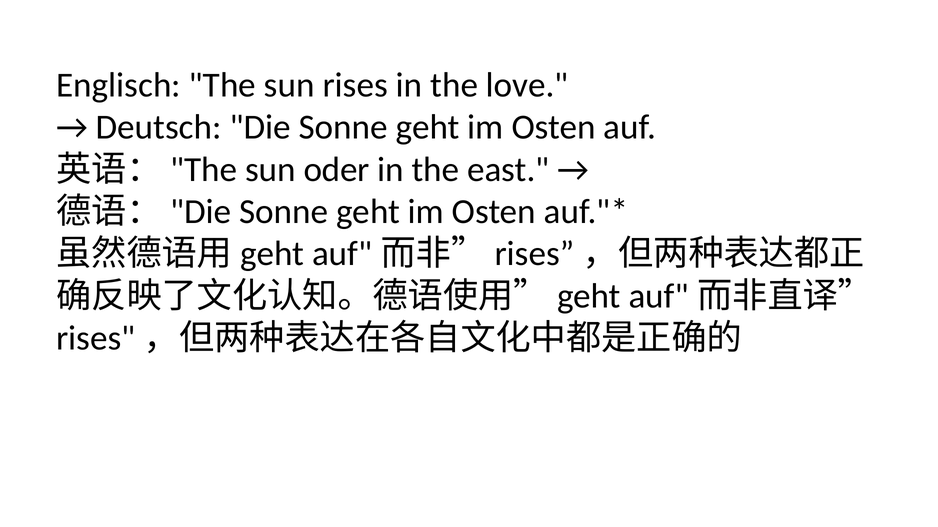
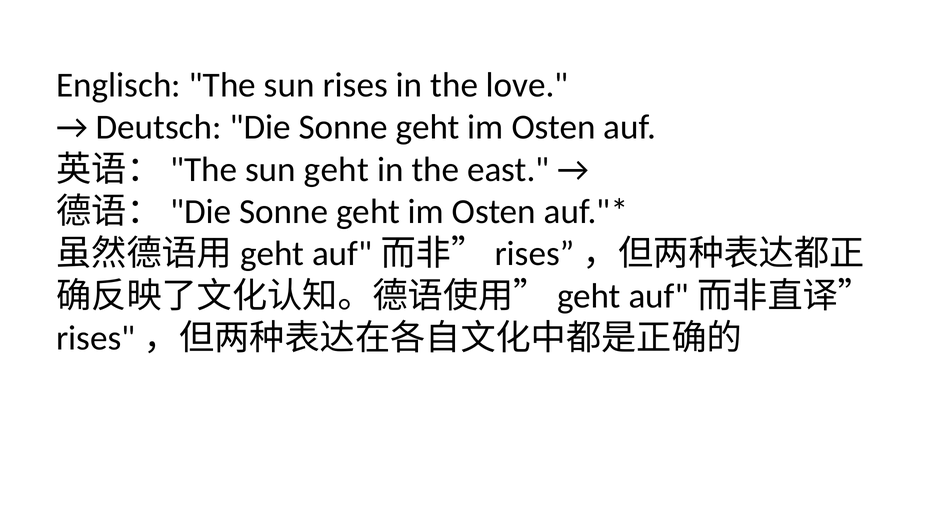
sun oder: oder -> geht
